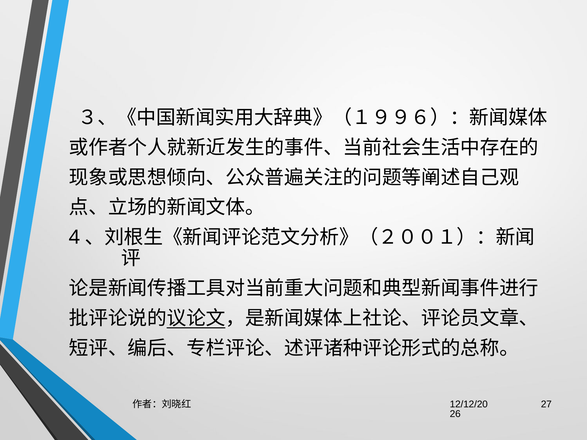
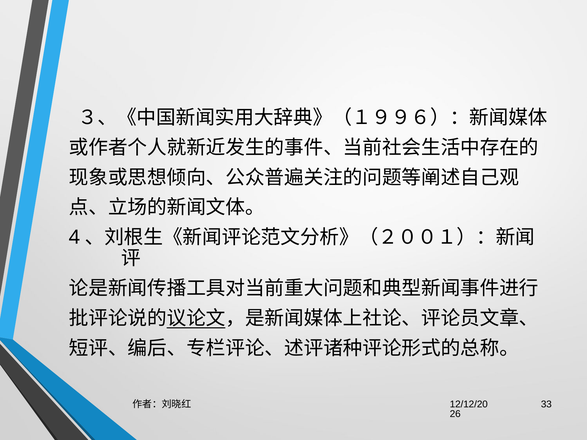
27: 27 -> 33
